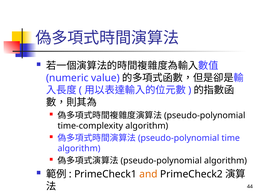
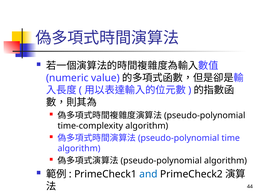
and colour: orange -> blue
